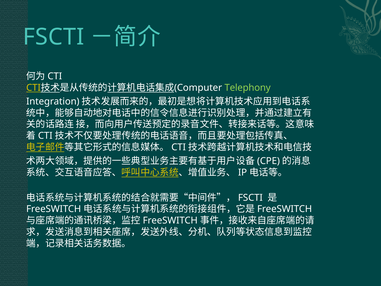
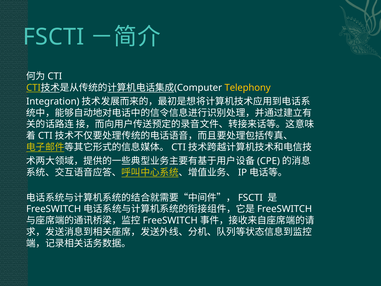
Telephony colour: light green -> yellow
